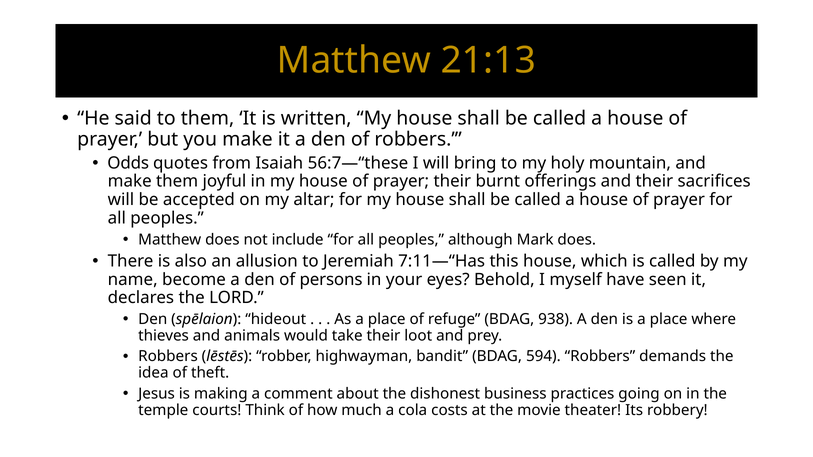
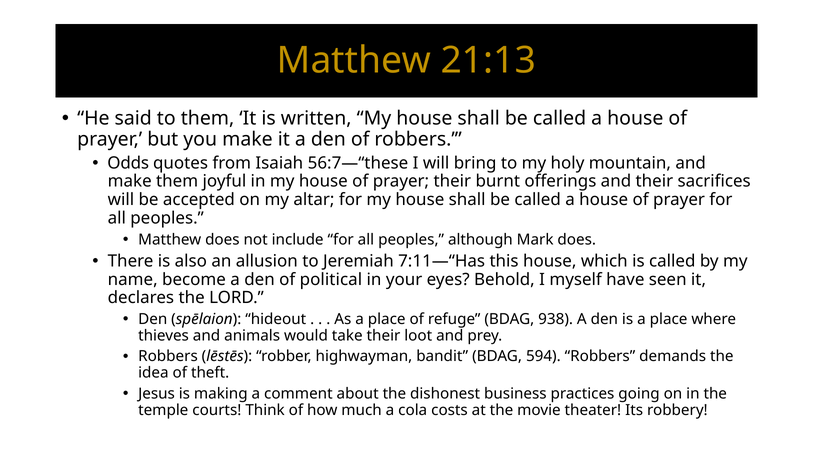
persons: persons -> political
